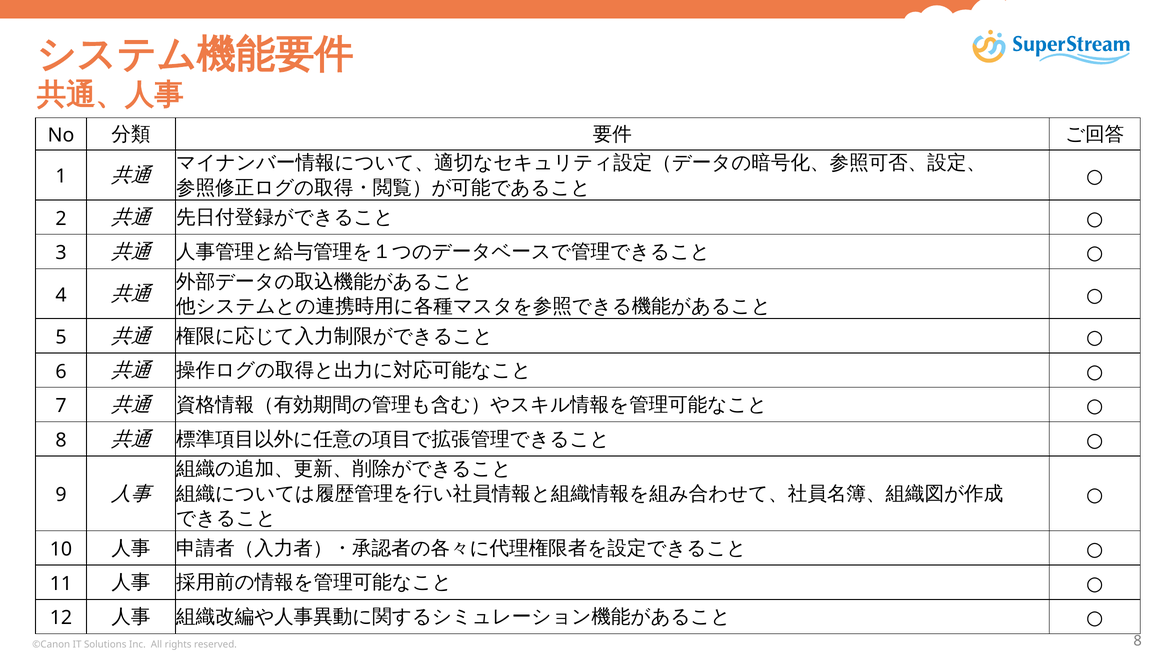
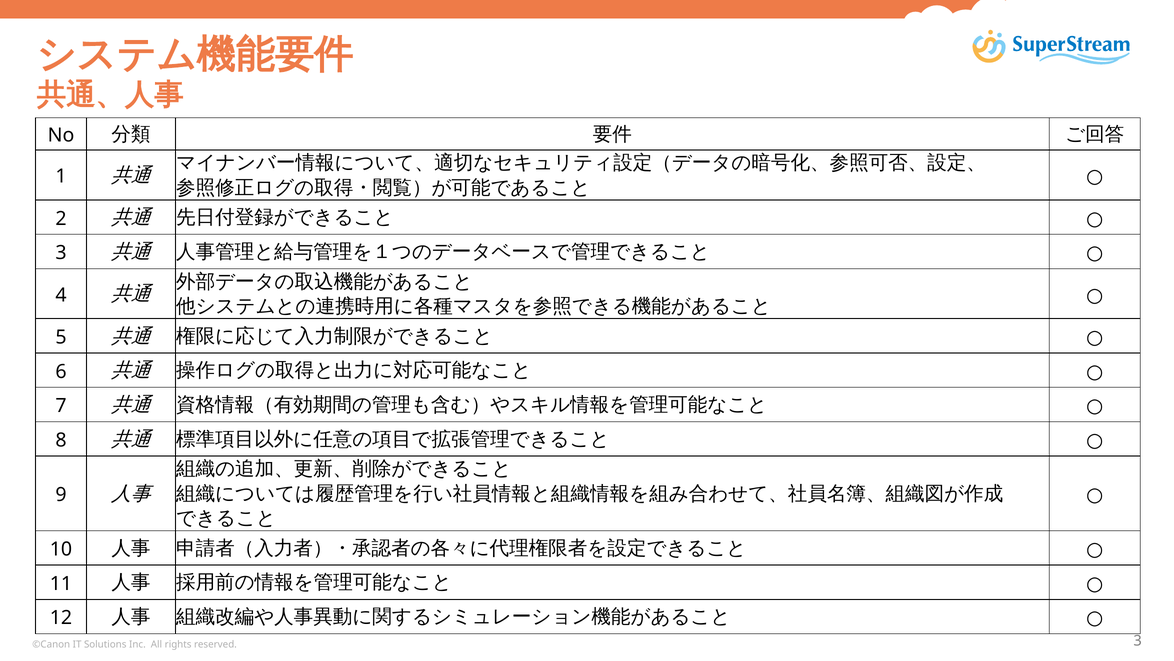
reserved 8: 8 -> 3
